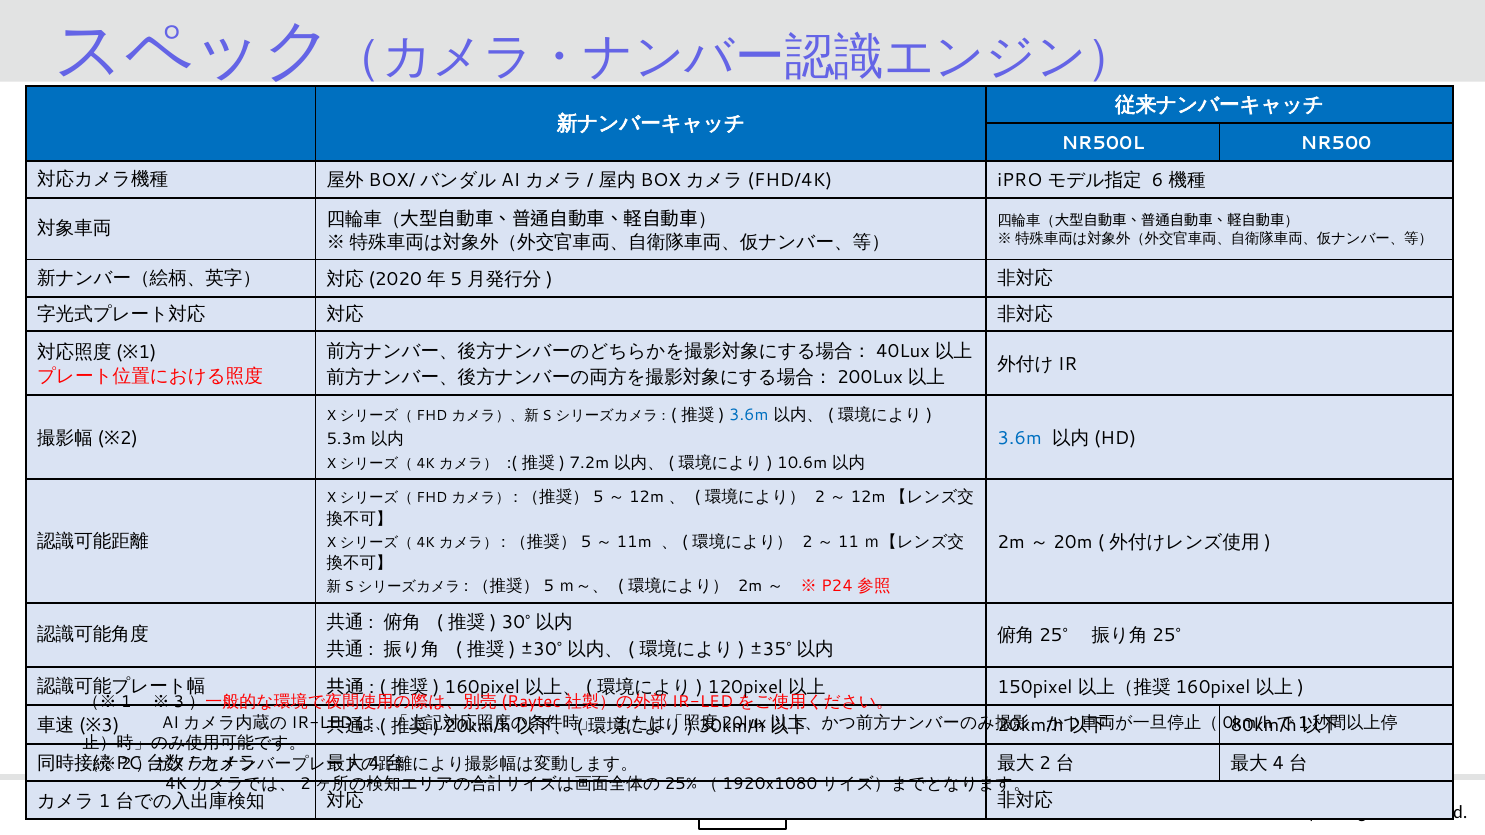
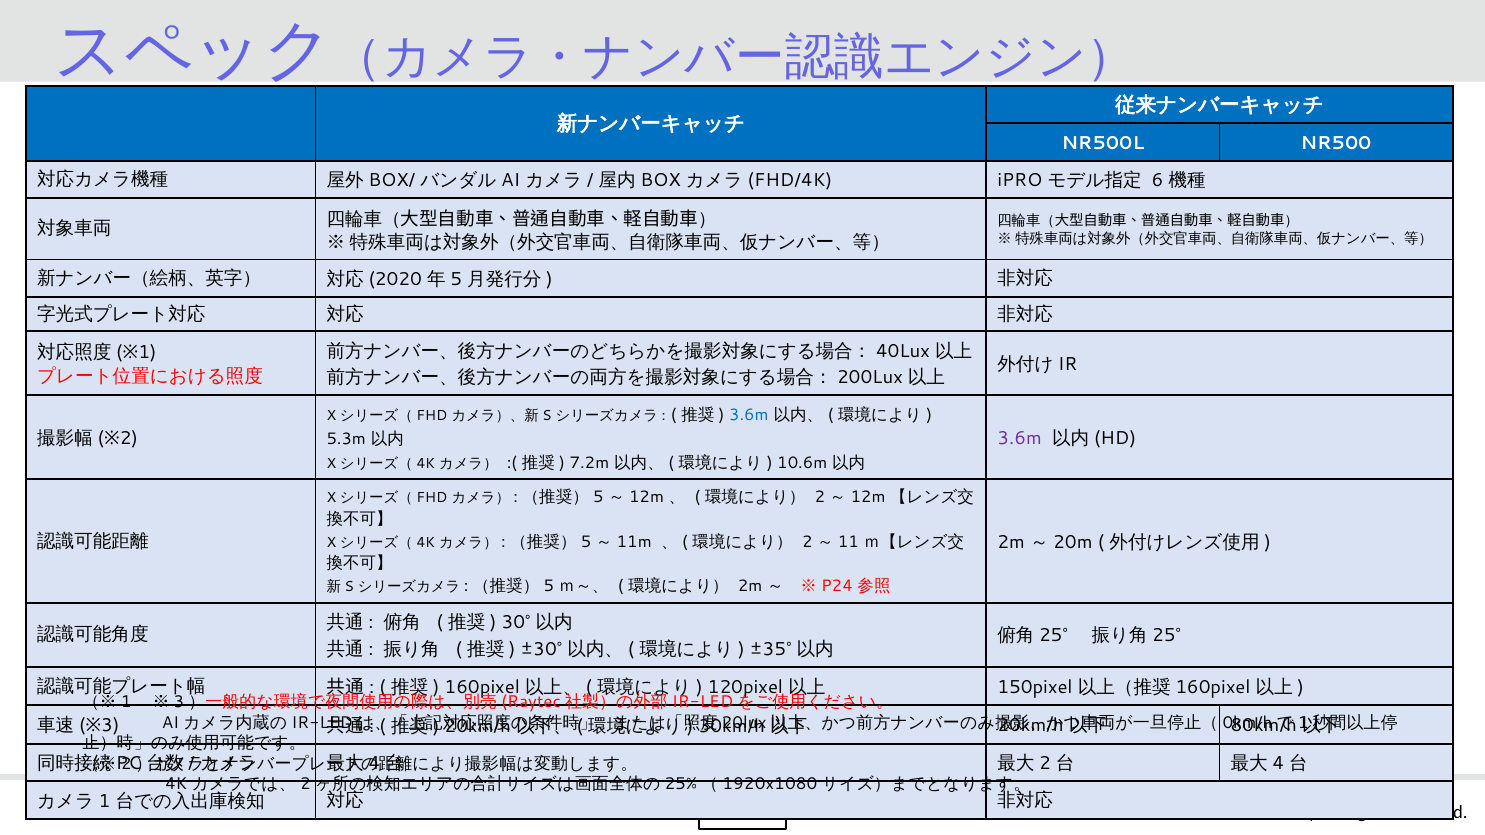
3.6m at (1020, 438) colour: blue -> purple
